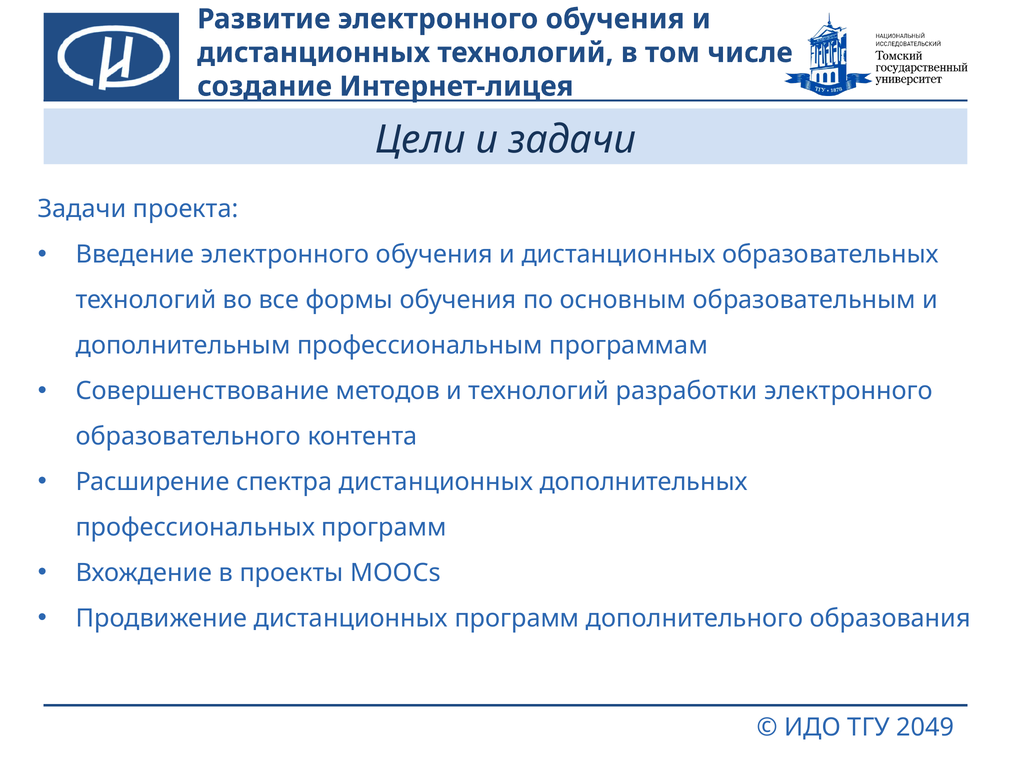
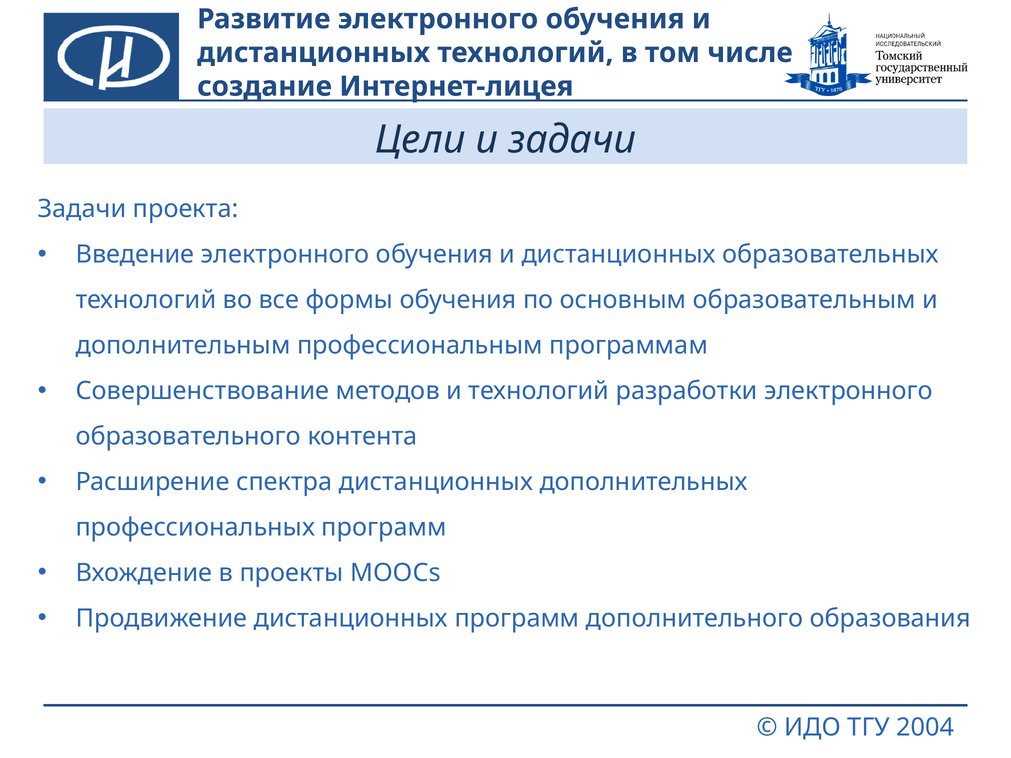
2049: 2049 -> 2004
